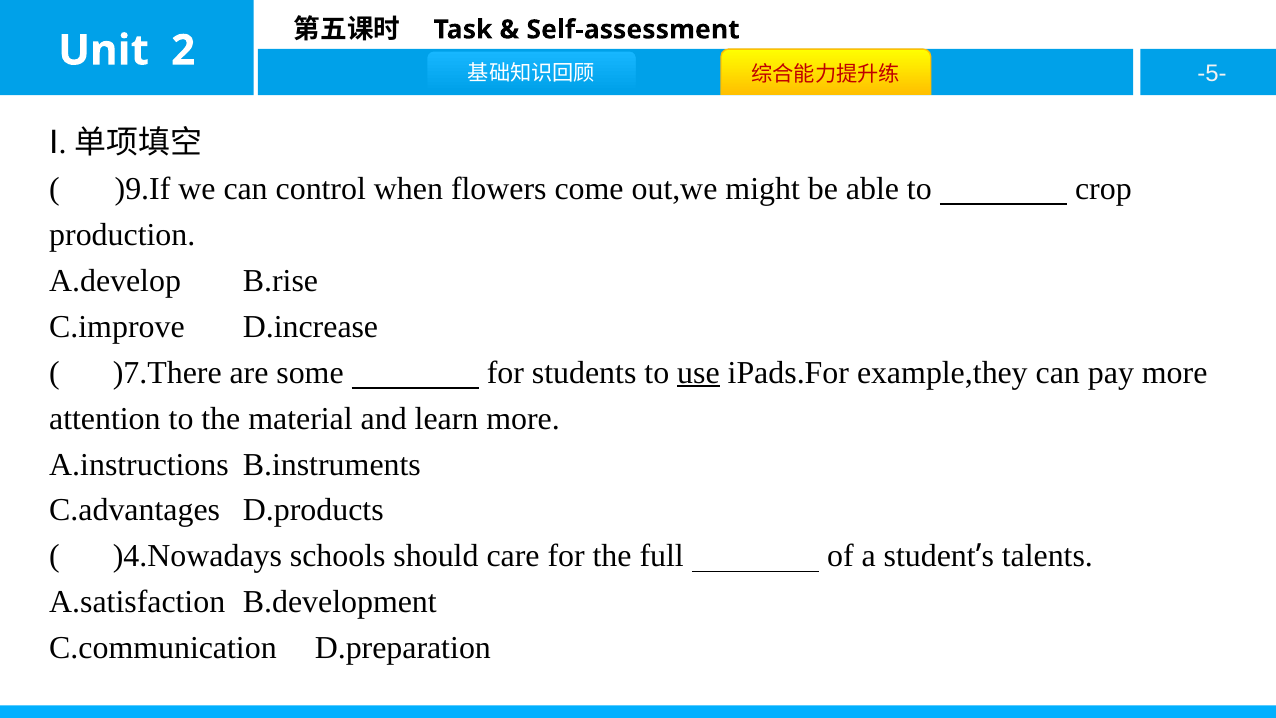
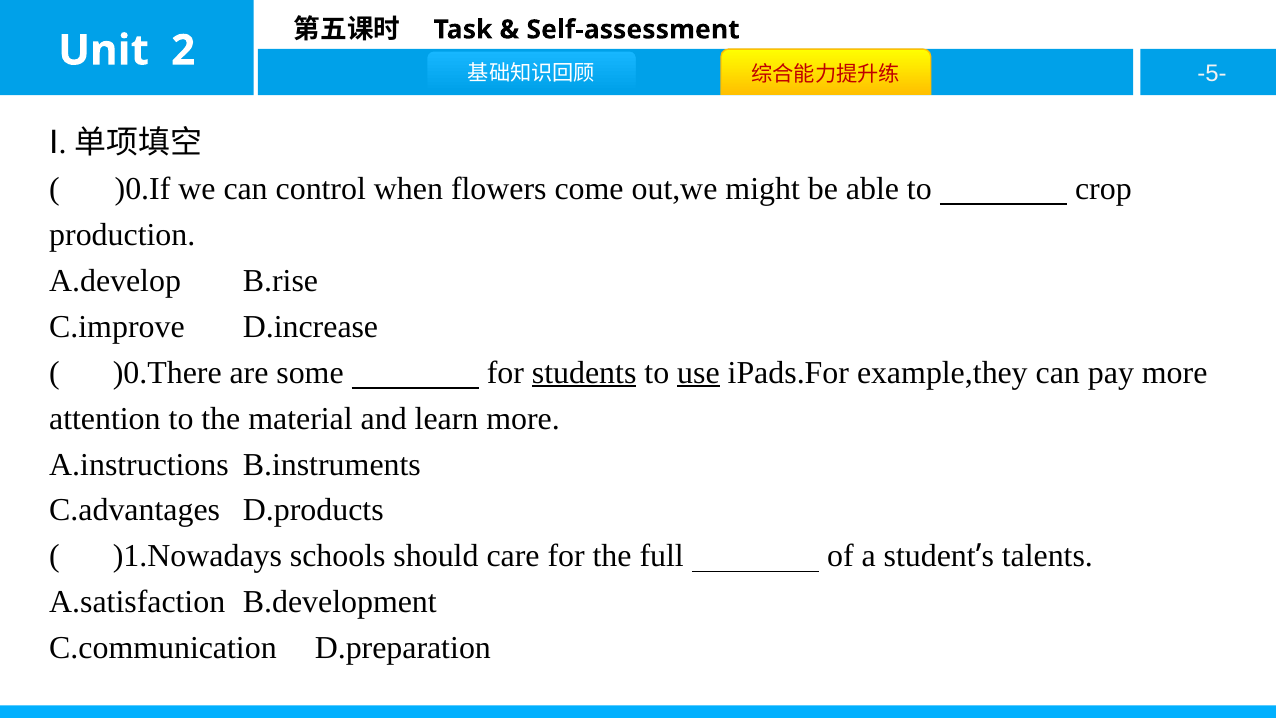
)9.If: )9.If -> )0.If
)7.There: )7.There -> )0.There
students underline: none -> present
)4.Nowadays: )4.Nowadays -> )1.Nowadays
